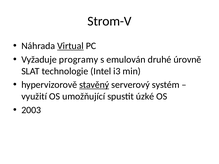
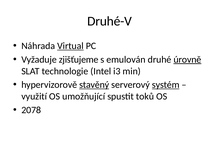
Strom-V: Strom-V -> Druhé-V
programy: programy -> zjišťujeme
úrovně underline: none -> present
systém underline: none -> present
úzké: úzké -> toků
2003: 2003 -> 2078
